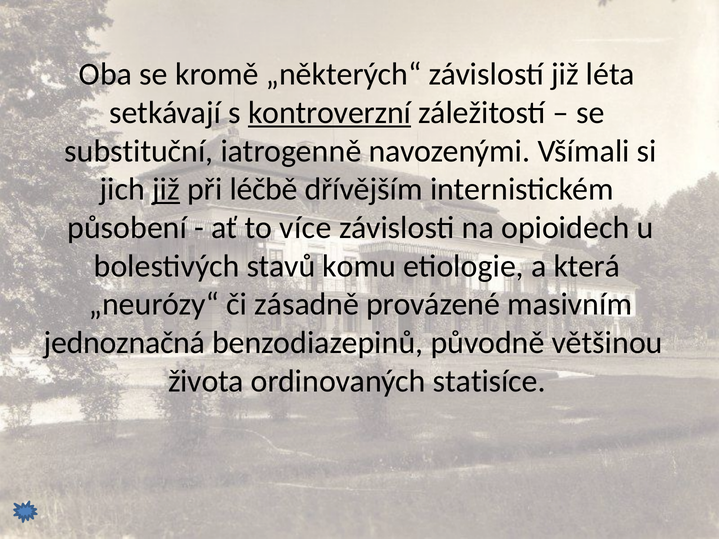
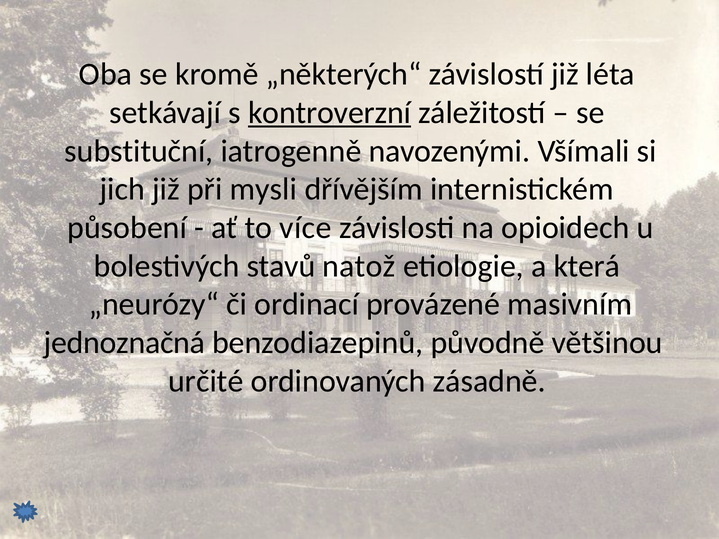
již at (166, 189) underline: present -> none
léčbě: léčbě -> mysli
komu: komu -> natož
zásadně: zásadně -> ordinací
života: života -> určité
statisíce: statisíce -> zásadně
